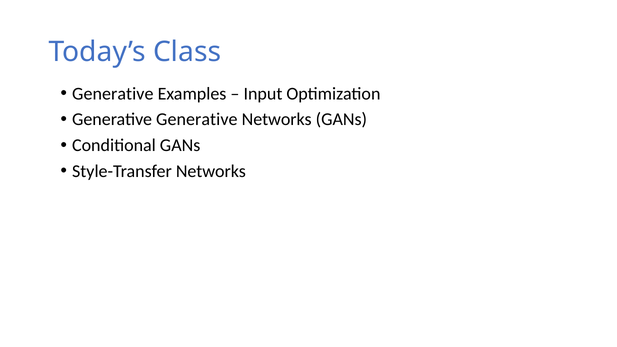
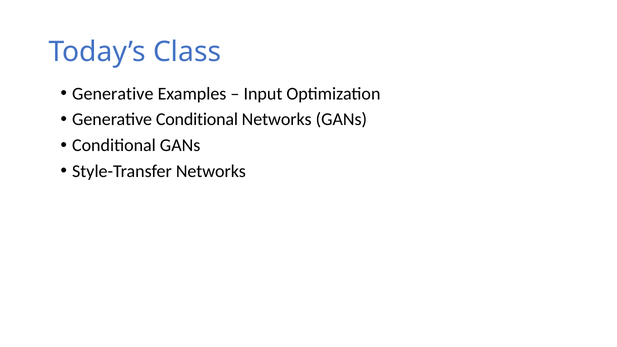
Generative Generative: Generative -> Conditional
